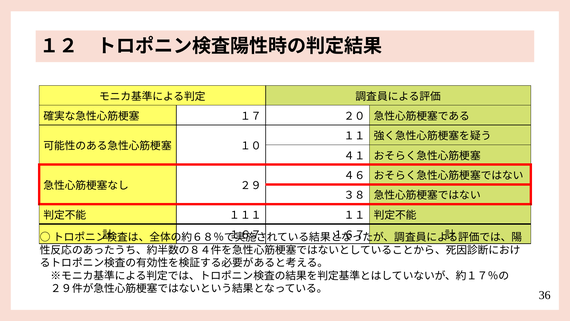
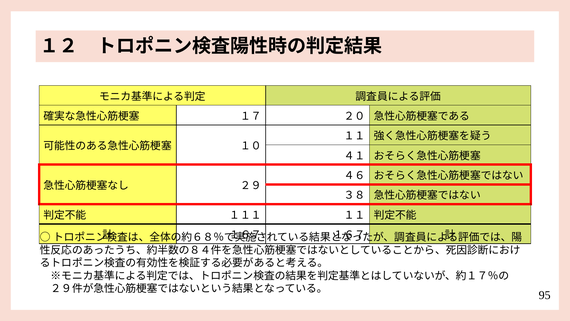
36: 36 -> 95
